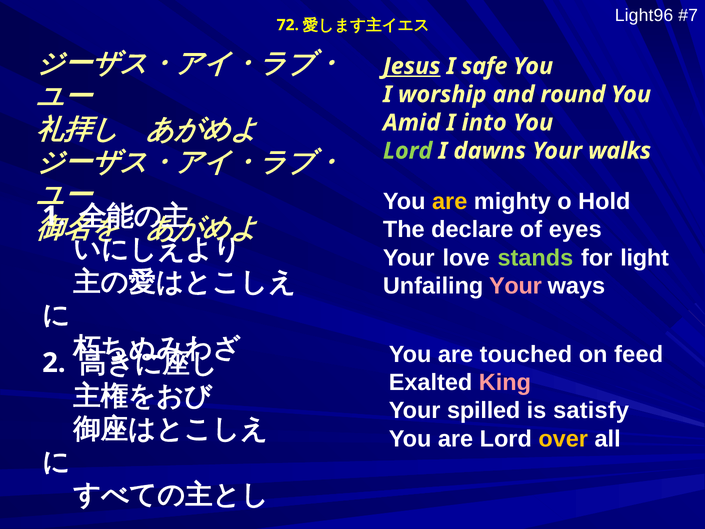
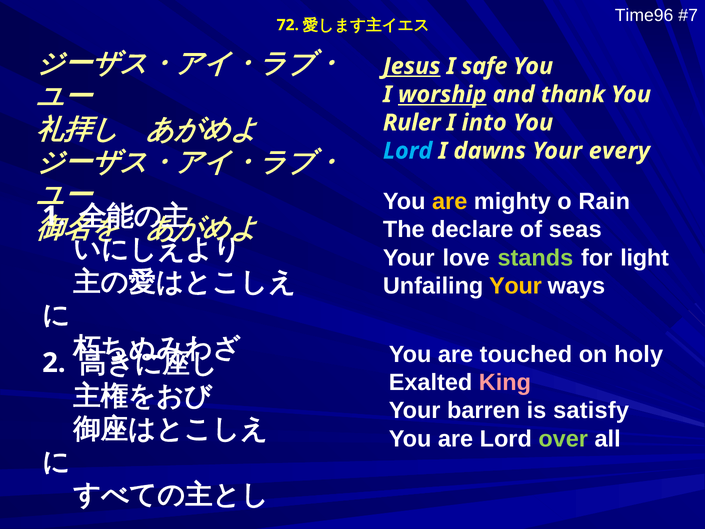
Light96: Light96 -> Time96
worship underline: none -> present
round: round -> thank
Amid: Amid -> Ruler
Lord at (408, 151) colour: light green -> light blue
walks: walks -> every
Hold: Hold -> Rain
eyes: eyes -> seas
Your at (515, 286) colour: pink -> yellow
feed: feed -> holy
spilled: spilled -> barren
over colour: yellow -> light green
